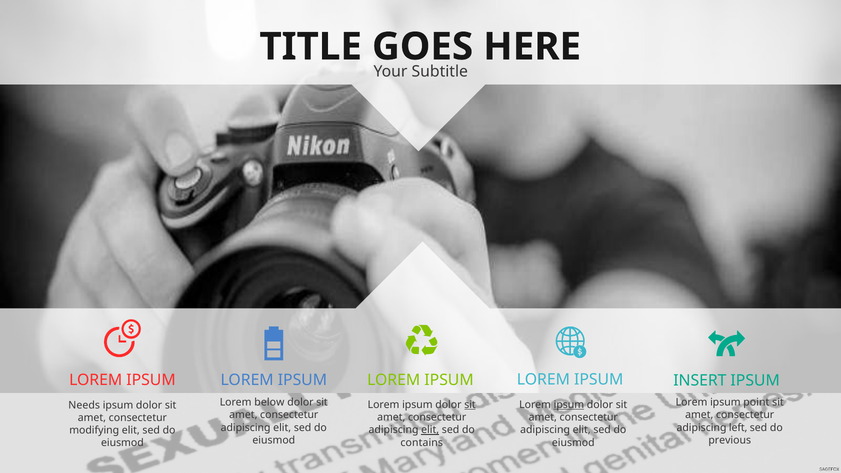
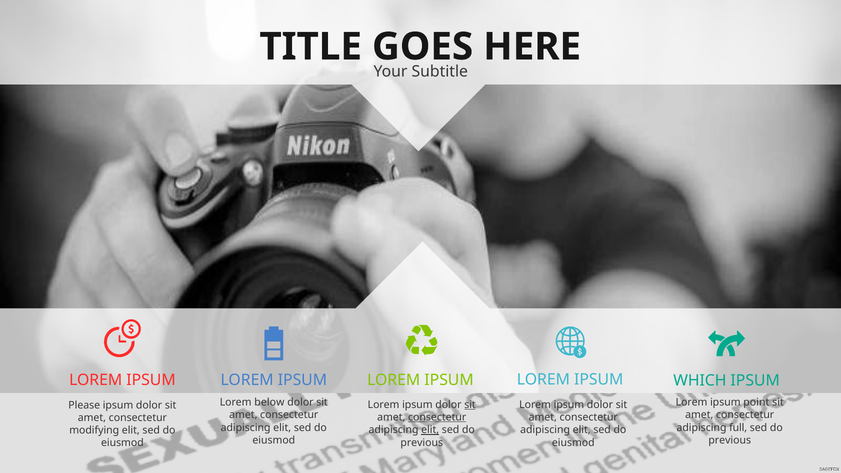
INSERT: INSERT -> WHICH
ipsum at (569, 405) underline: present -> none
Needs: Needs -> Please
consectetur at (437, 417) underline: none -> present
left: left -> full
contains at (422, 443): contains -> previous
